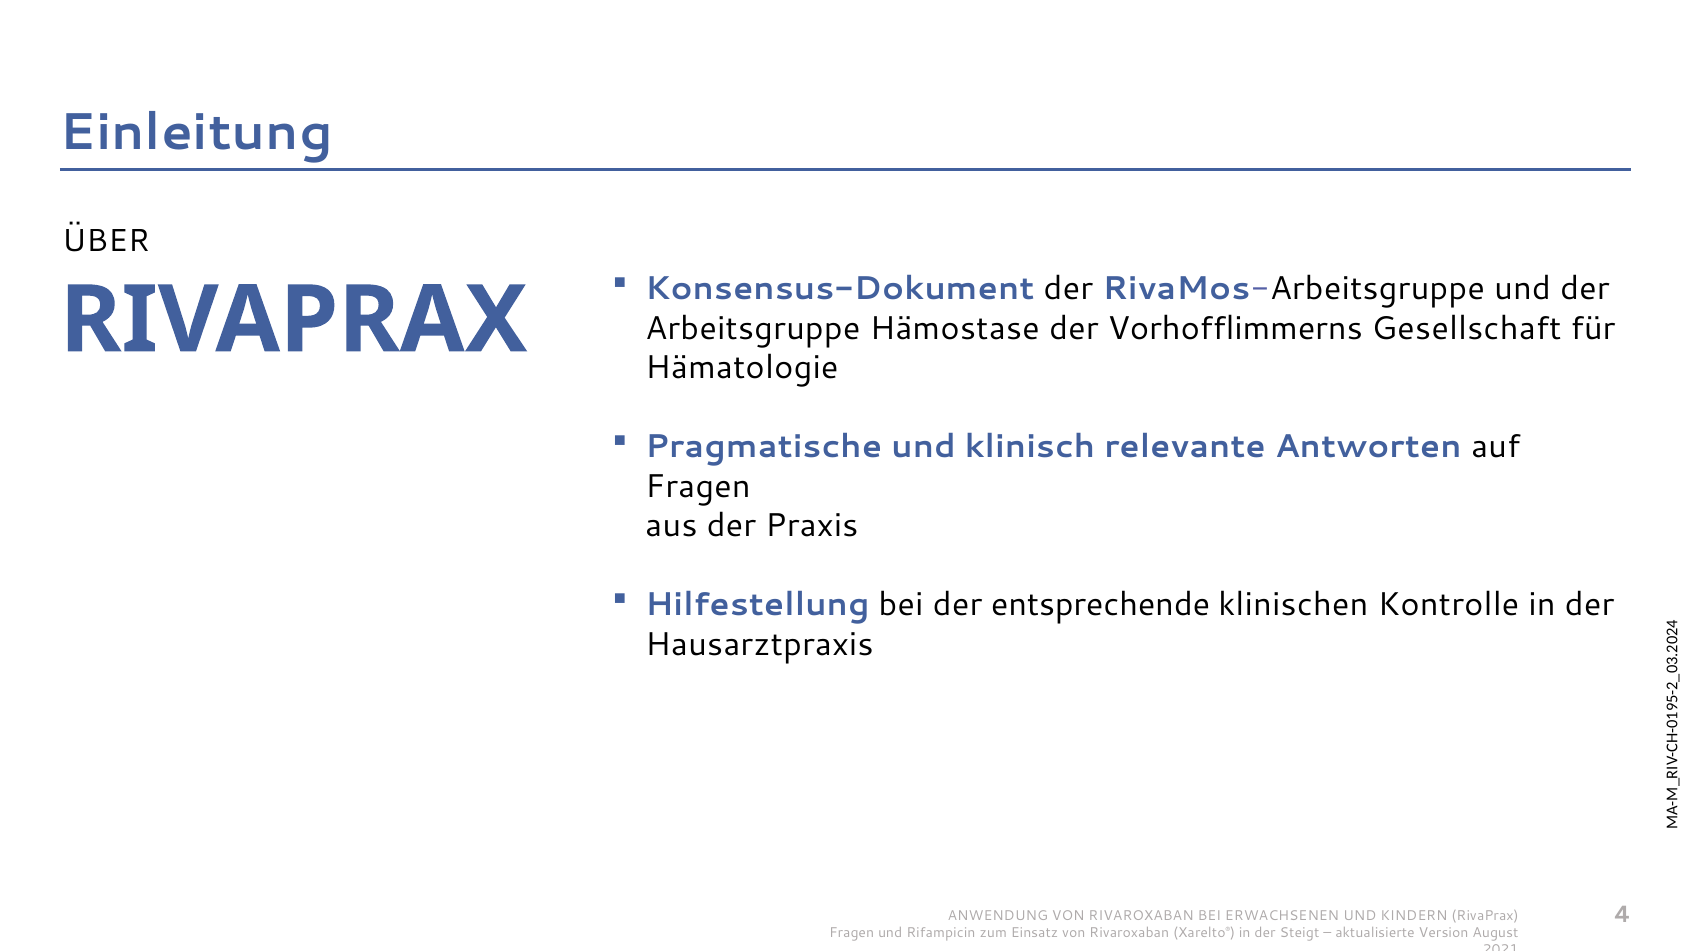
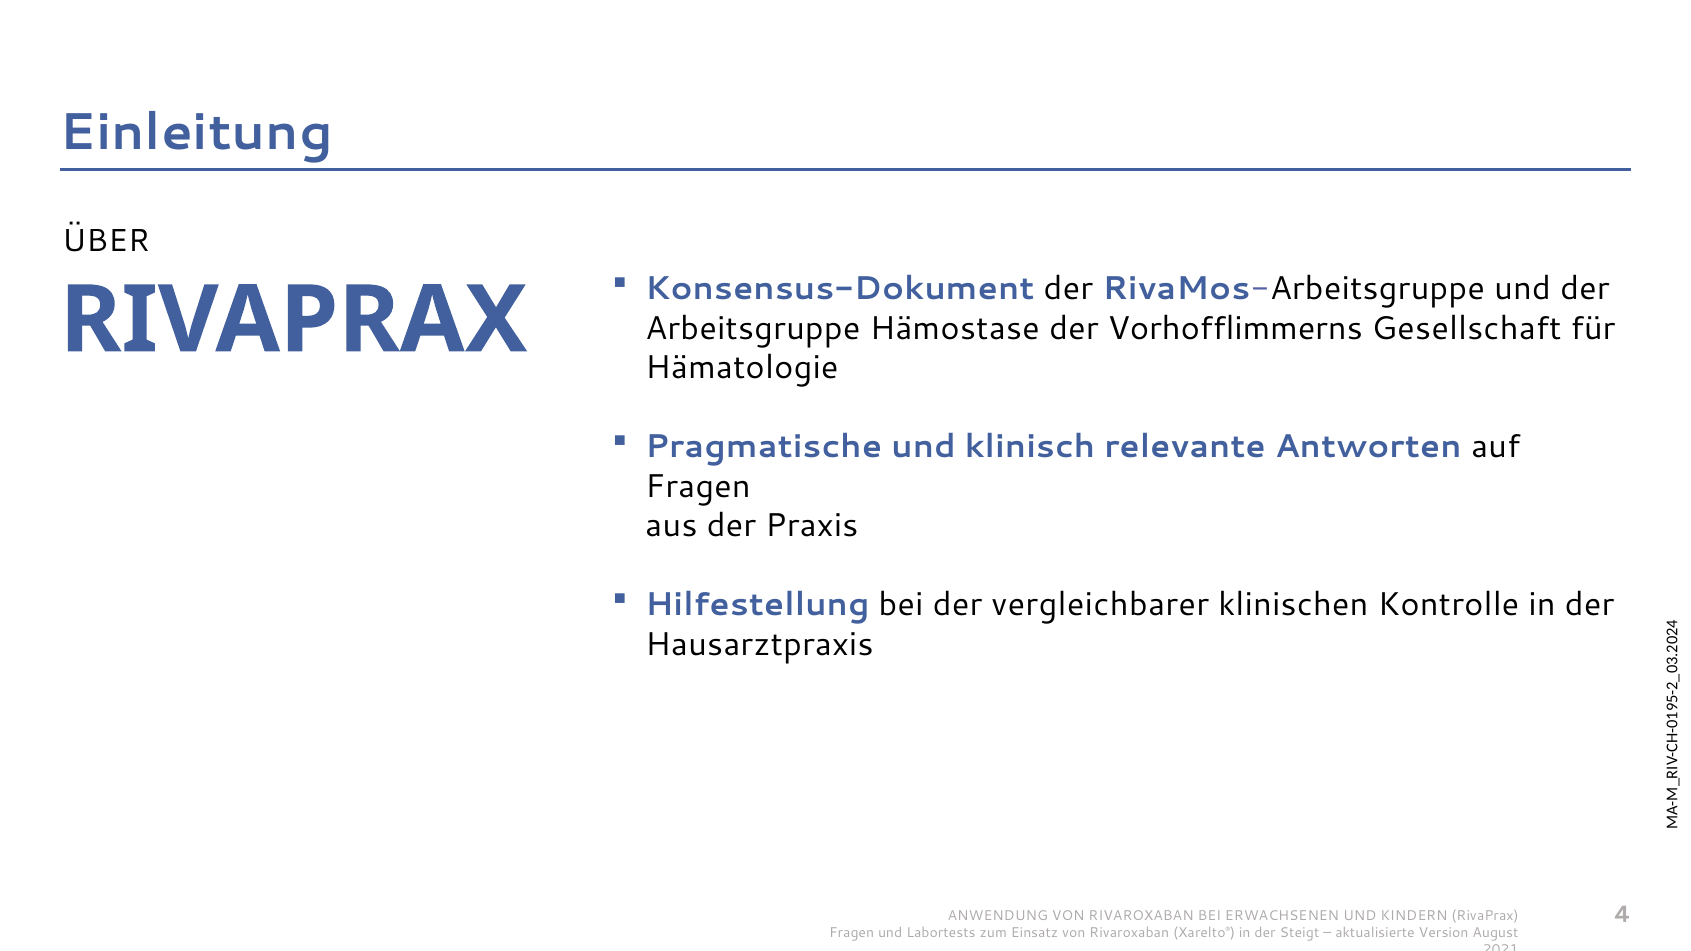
entsprechende: entsprechende -> vergleichbarer
Rifampicin: Rifampicin -> Labortests
